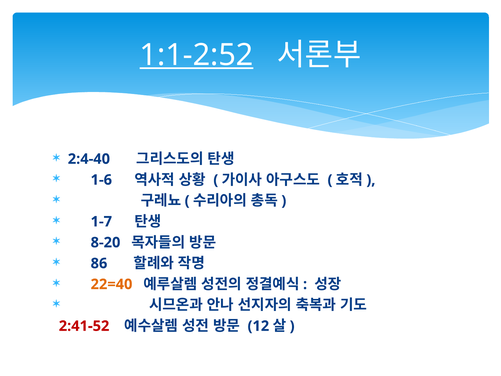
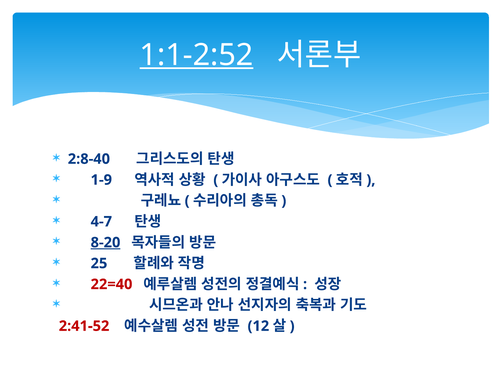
2:4-40: 2:4-40 -> 2:8-40
1-6: 1-6 -> 1-9
1-7: 1-7 -> 4-7
8-20 underline: none -> present
86: 86 -> 25
22=40 colour: orange -> red
